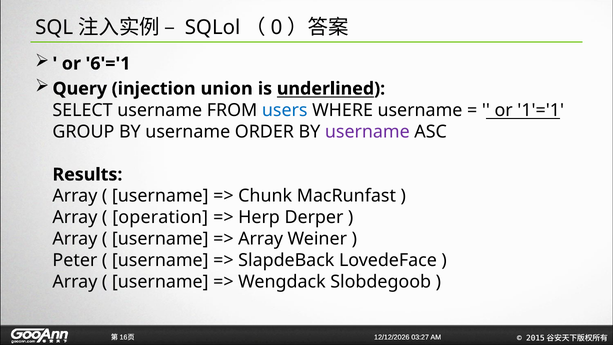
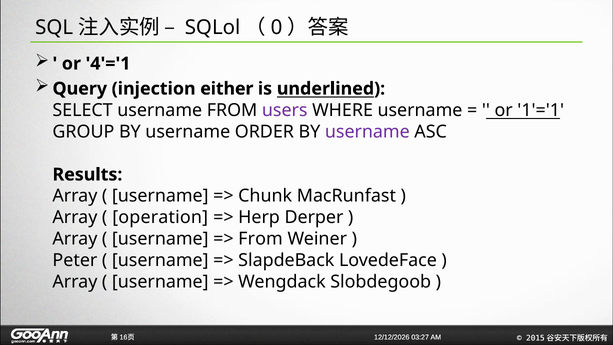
6'='1: 6'='1 -> 4'='1
union: union -> either
users colour: blue -> purple
Array at (261, 239): Array -> From
